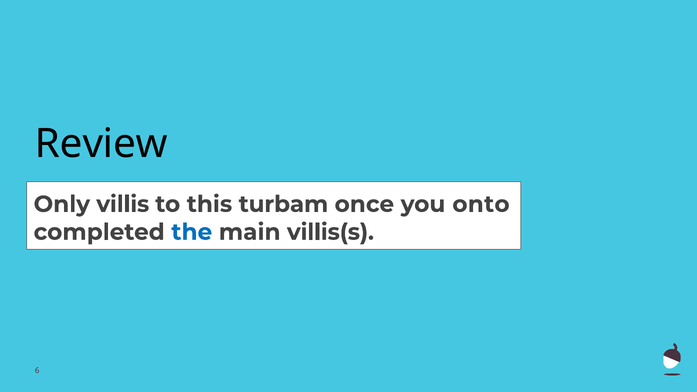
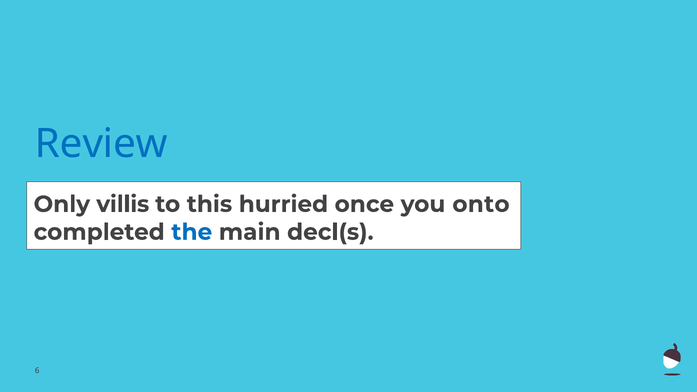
Review colour: black -> blue
turbam: turbam -> hurried
villis(s: villis(s -> decl(s
